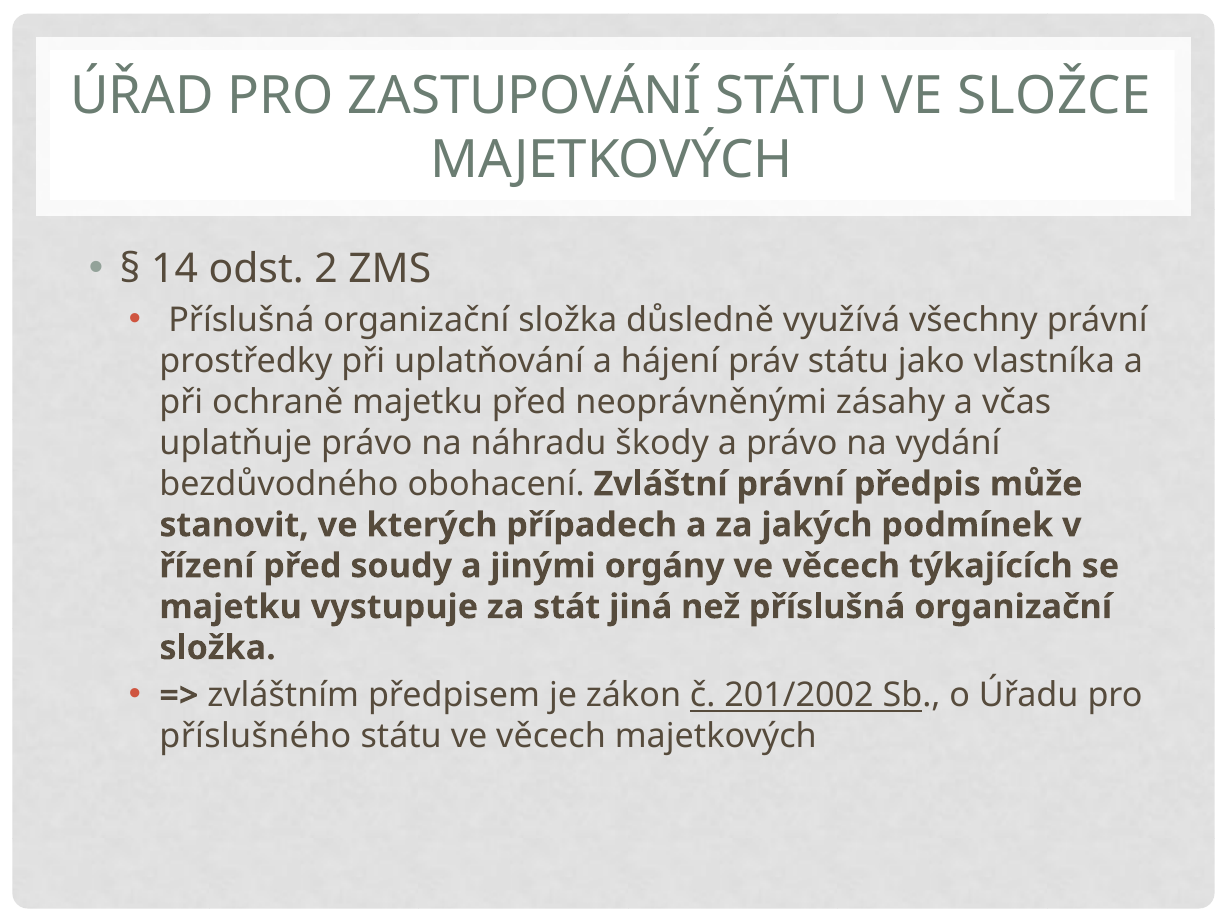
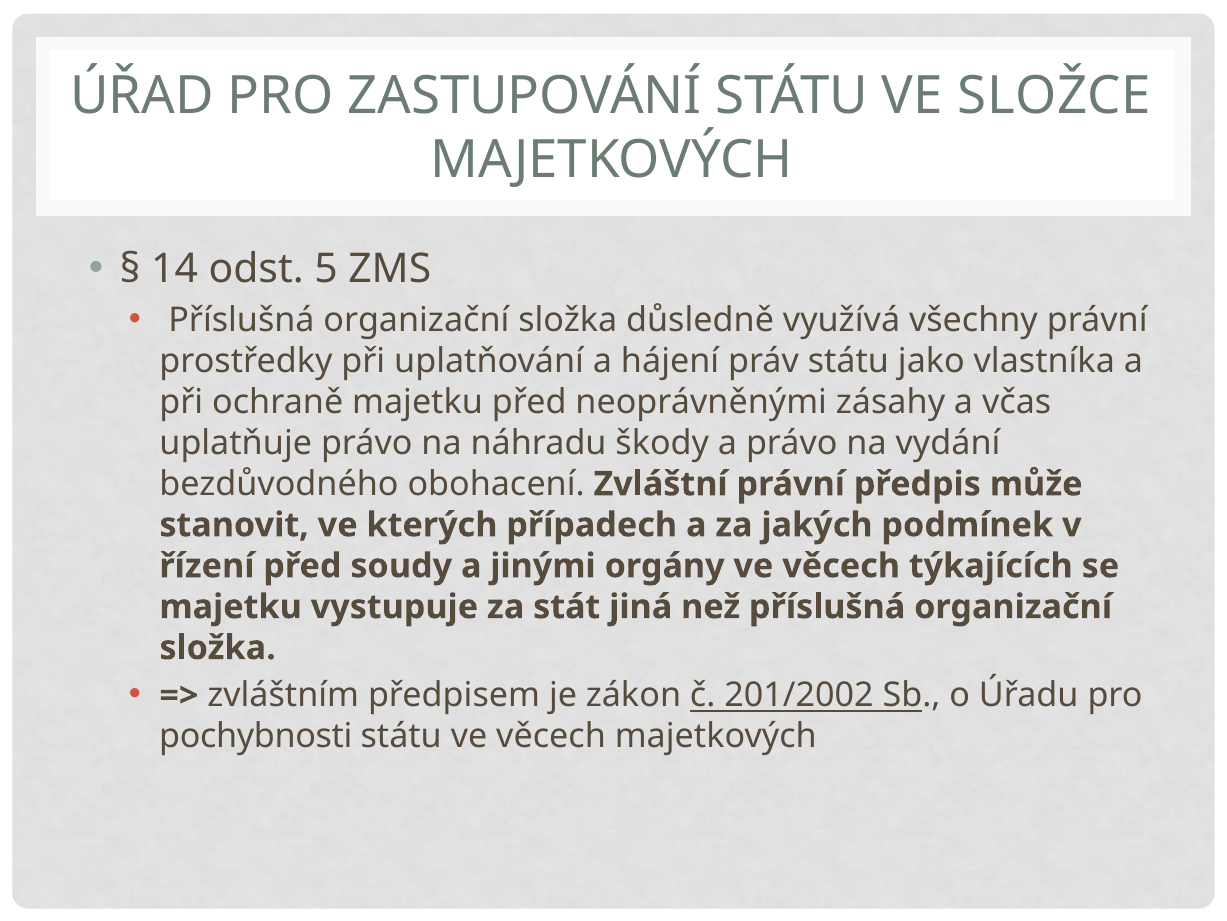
2: 2 -> 5
příslušného: příslušného -> pochybnosti
